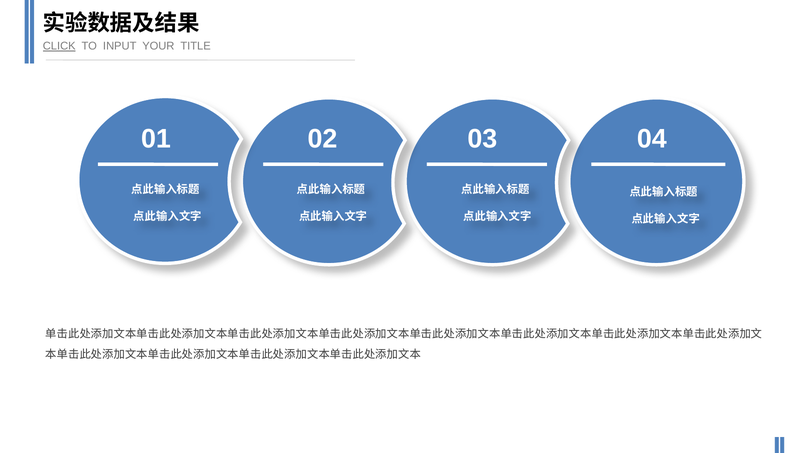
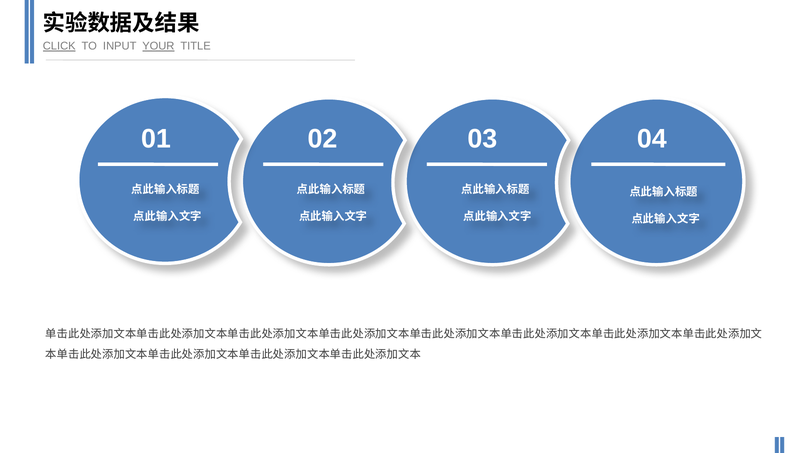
YOUR underline: none -> present
